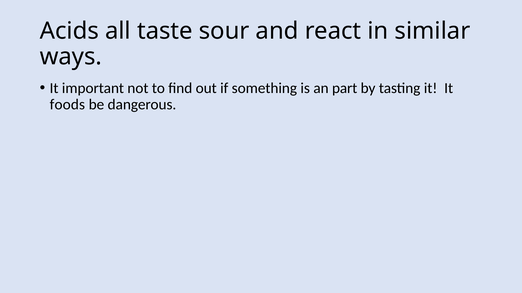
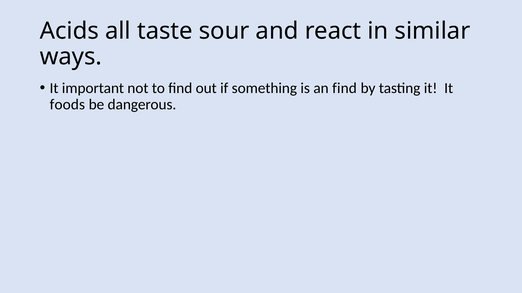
an part: part -> find
